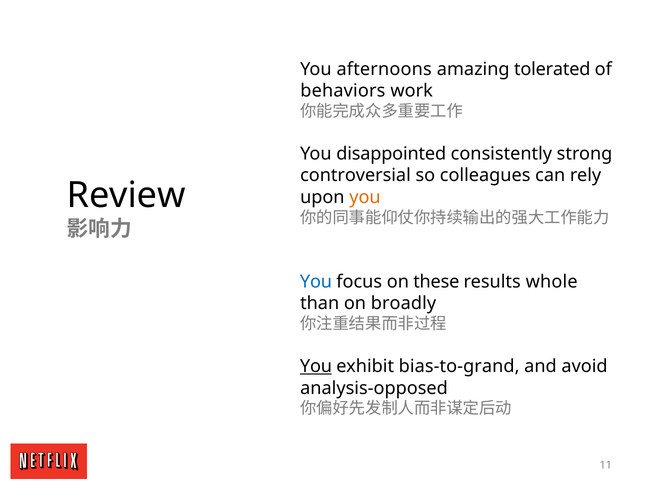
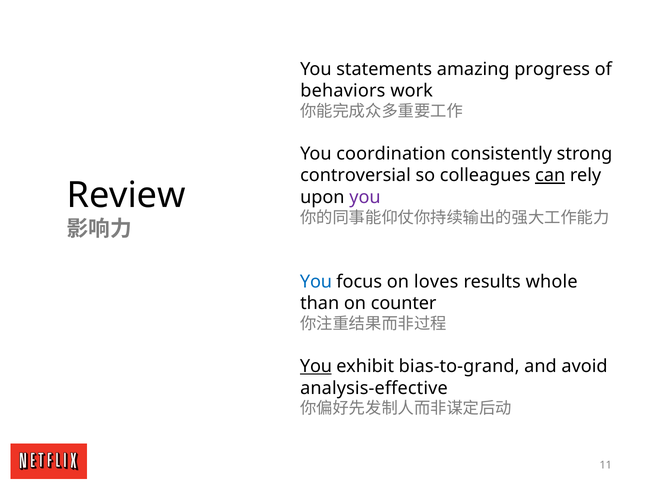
afternoons: afternoons -> statements
tolerated: tolerated -> progress
disappointed: disappointed -> coordination
can underline: none -> present
you at (365, 197) colour: orange -> purple
these: these -> loves
broadly: broadly -> counter
analysis-opposed: analysis-opposed -> analysis-effective
